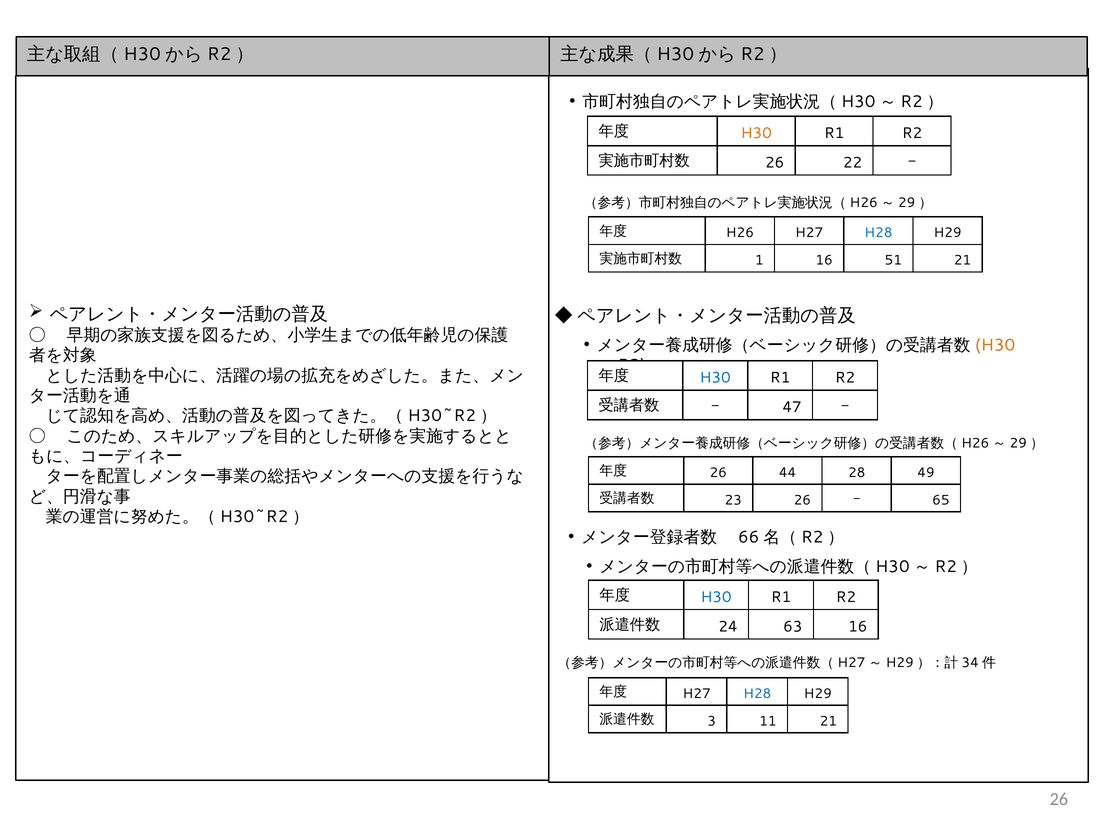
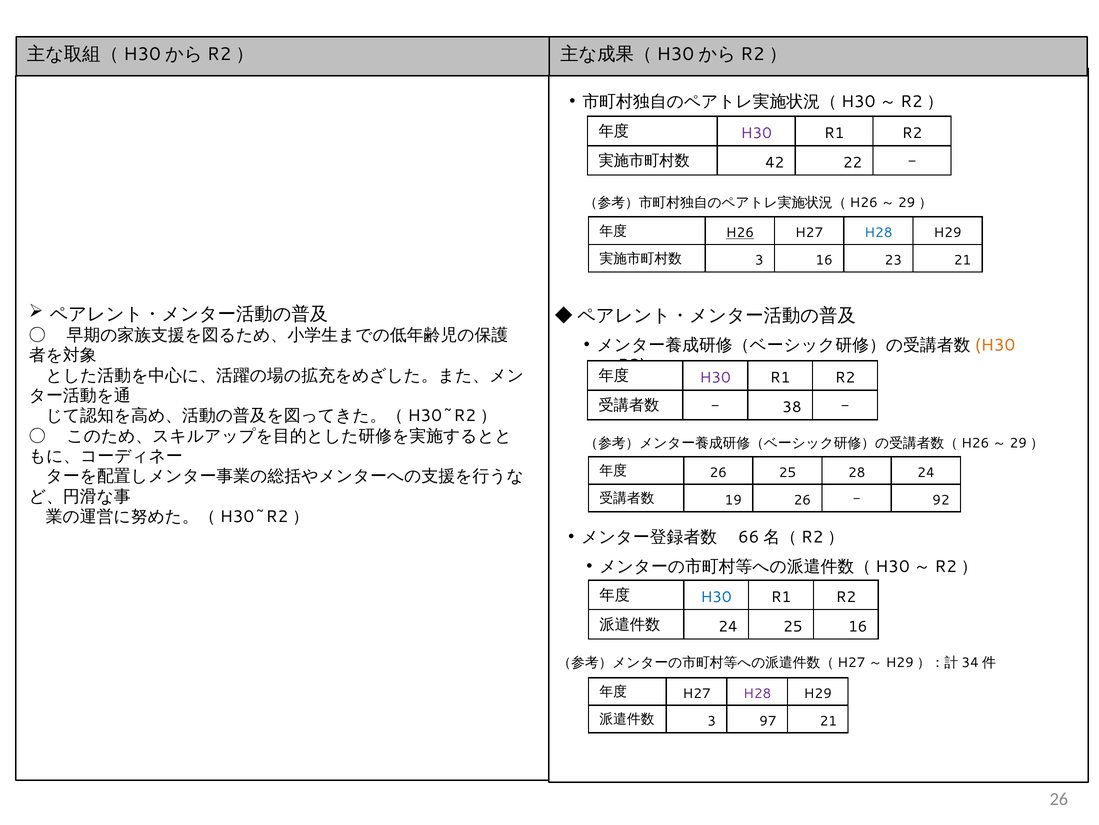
H30 at (756, 133) colour: orange -> purple
26 at (775, 163): 26 -> 42
H26 underline: none -> present
1 at (759, 260): 1 -> 3
51: 51 -> 23
H30 at (715, 378) colour: blue -> purple
47: 47 -> 38
26 44: 44 -> 25
28 49: 49 -> 24
23: 23 -> 19
65: 65 -> 92
24 63: 63 -> 25
H28 at (757, 693) colour: blue -> purple
11: 11 -> 97
